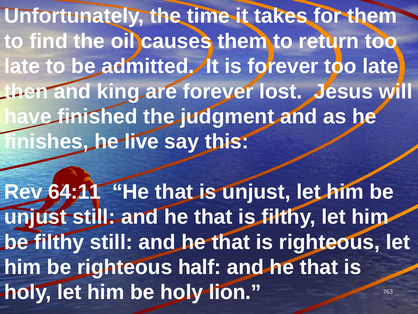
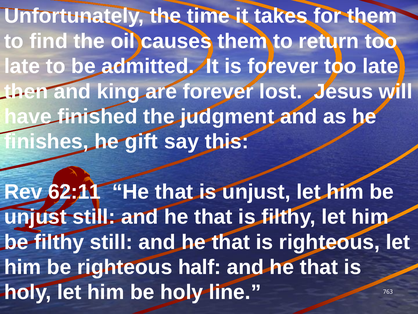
live: live -> gift
64:11: 64:11 -> 62:11
lion: lion -> line
